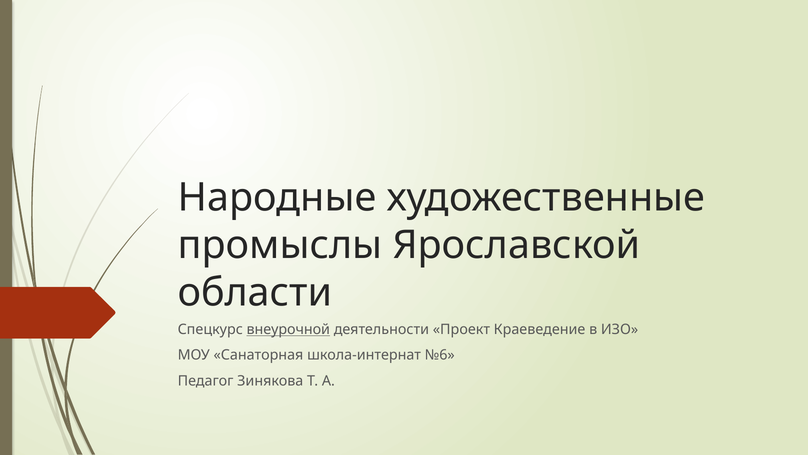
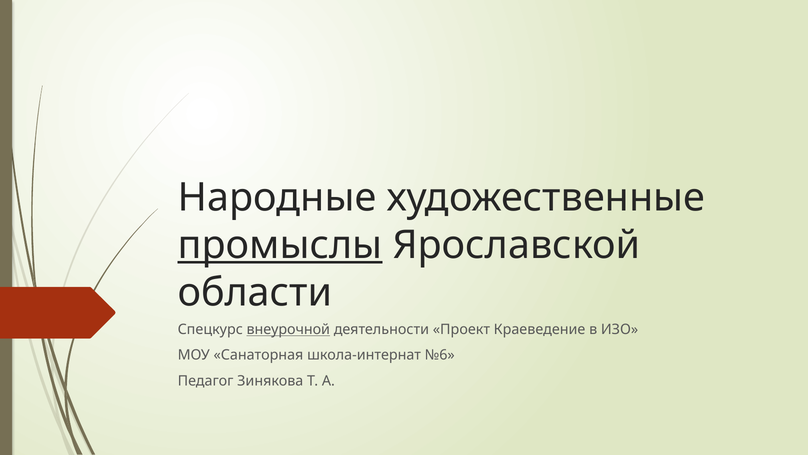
промыслы underline: none -> present
